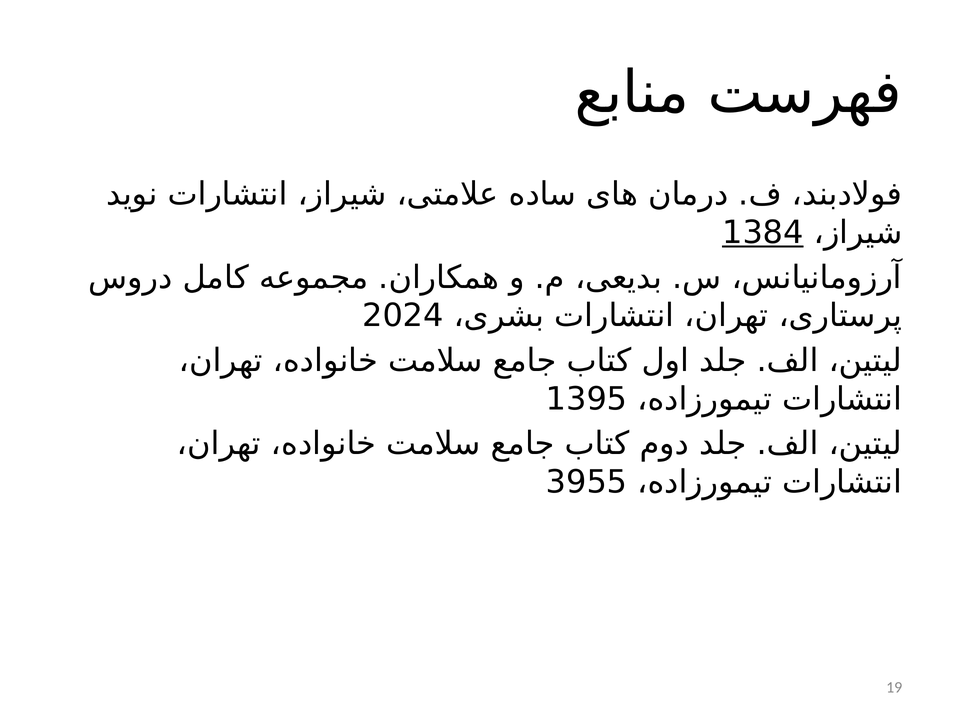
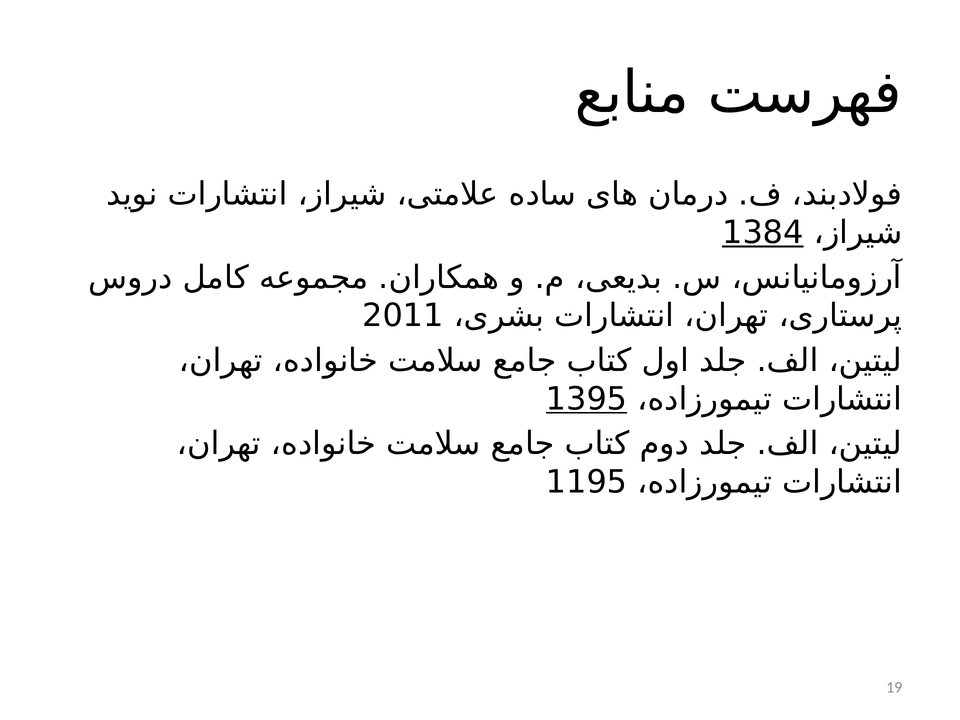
2024: 2024 -> 2011
1395 underline: none -> present
3955: 3955 -> 1195
